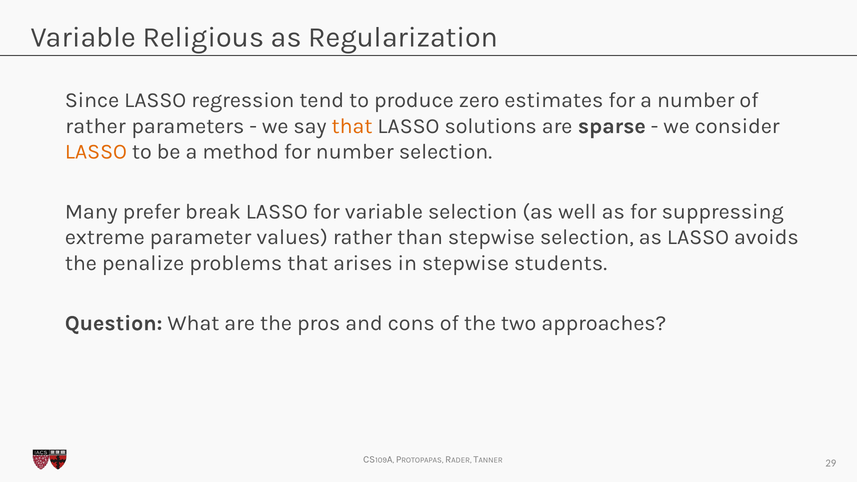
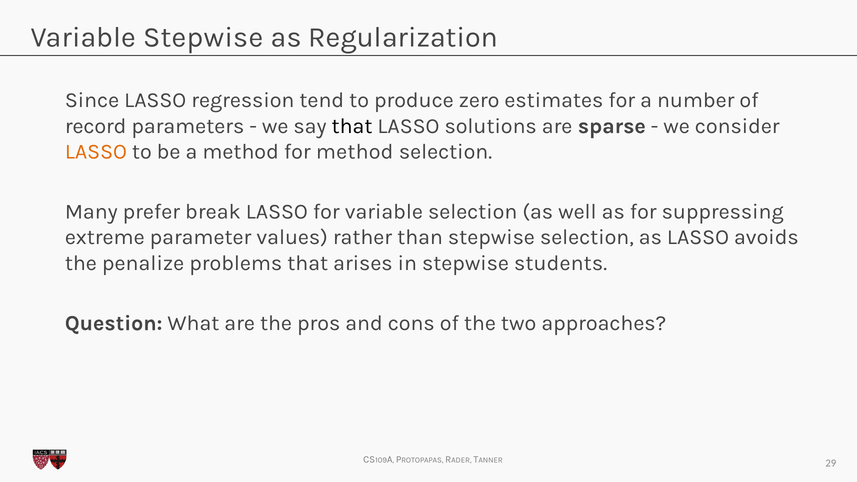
Variable Religious: Religious -> Stepwise
rather at (95, 126): rather -> record
that at (352, 126) colour: orange -> black
for number: number -> method
